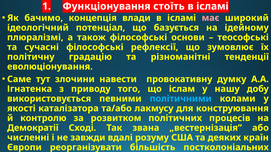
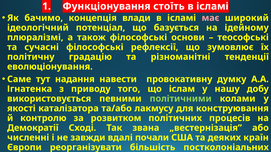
злочини: злочини -> надання
політичними colour: light blue -> light green
розуму: розуму -> почали
